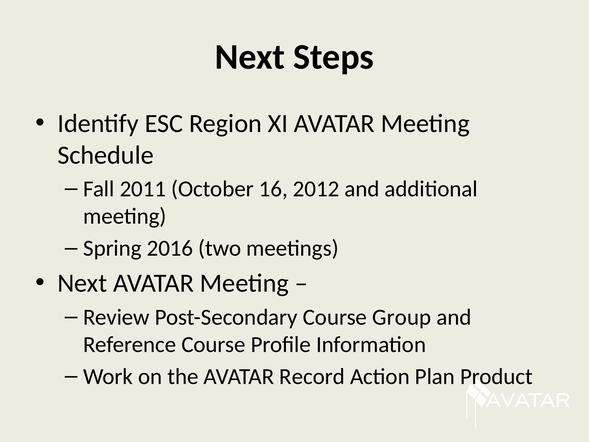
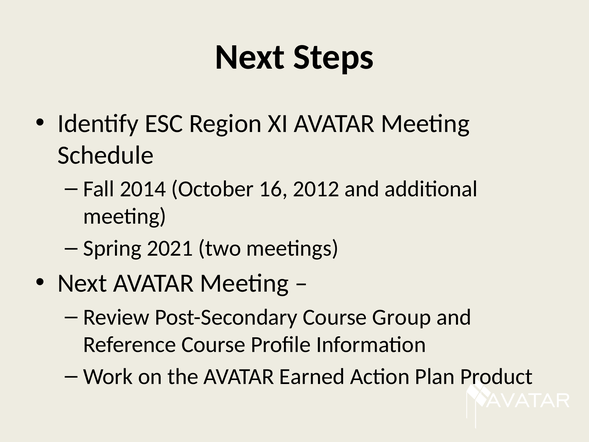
2011: 2011 -> 2014
2016: 2016 -> 2021
Record: Record -> Earned
